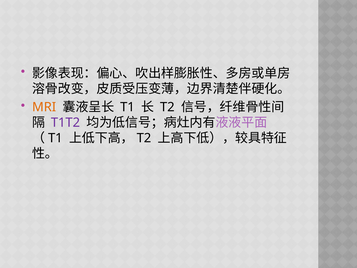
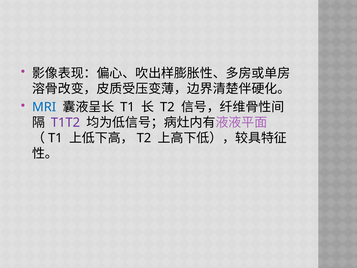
MRI colour: orange -> blue
